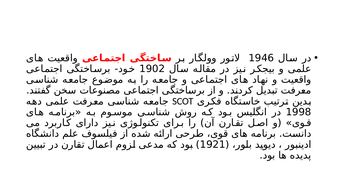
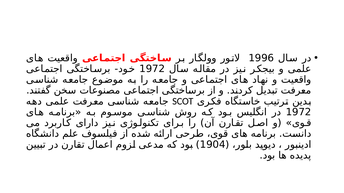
1946: 1946 -> 1996
1902 at (152, 69): 1902 -> 1972
1998 at (299, 112): 1998 -> 1972
1921: 1921 -> 1904
